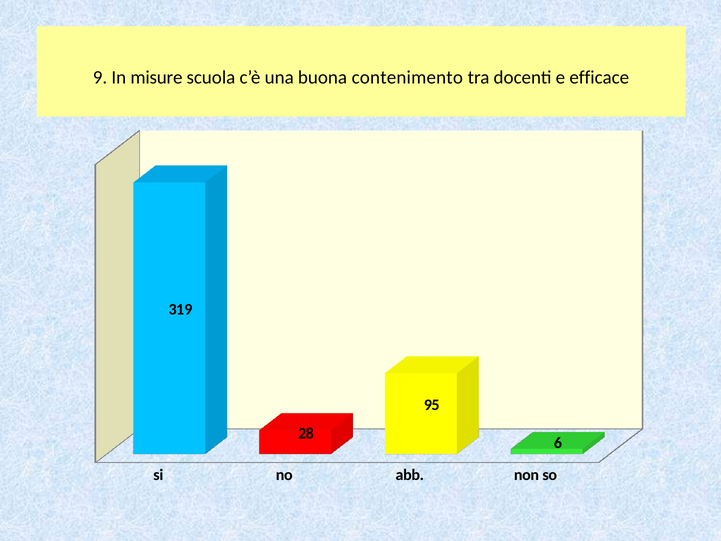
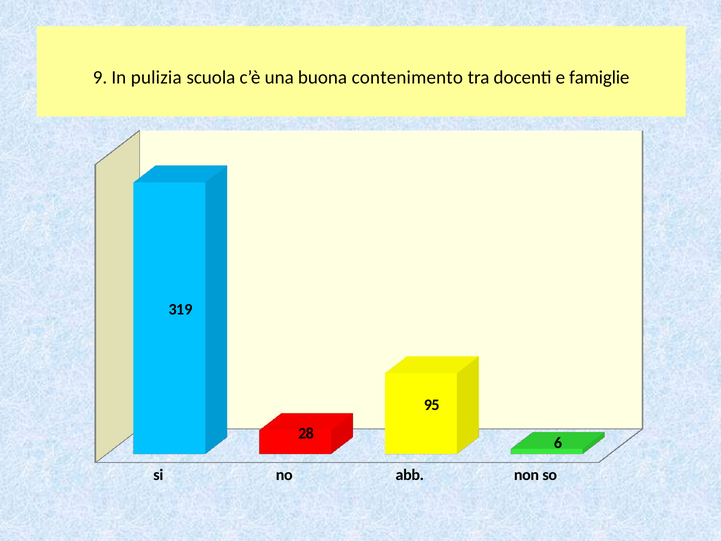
misure: misure -> pulizia
efficace: efficace -> famiglie
